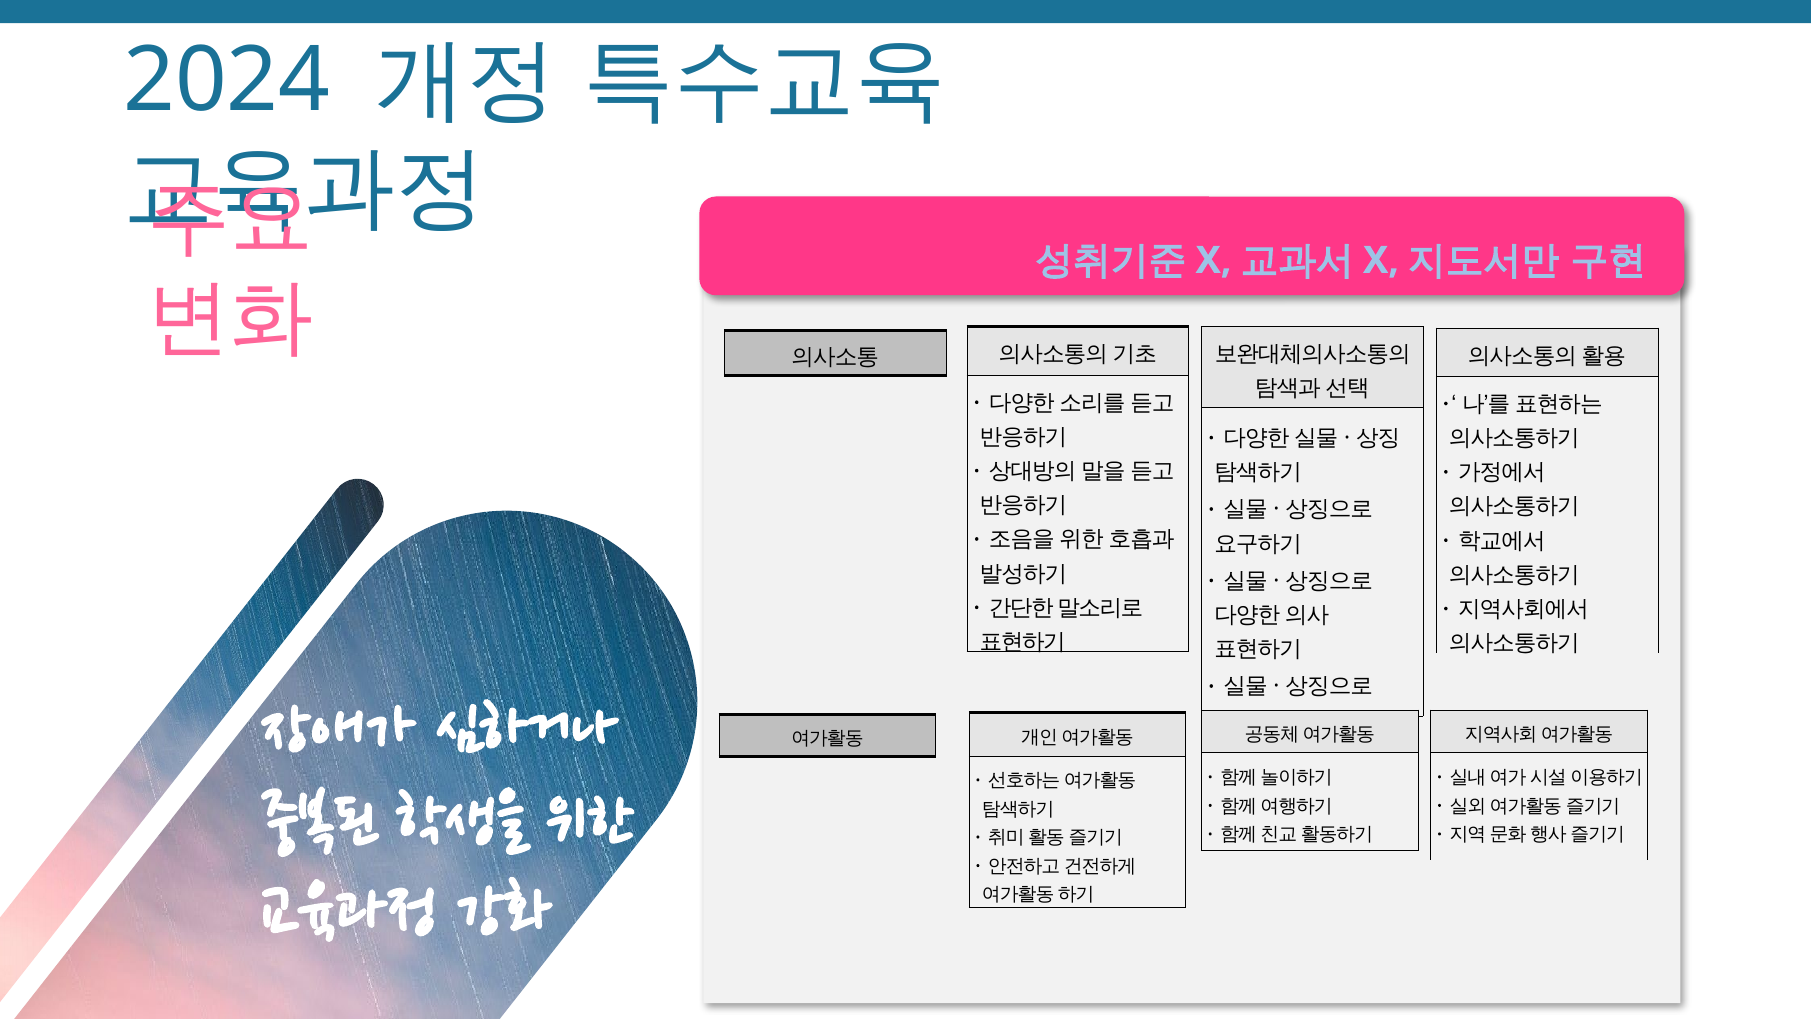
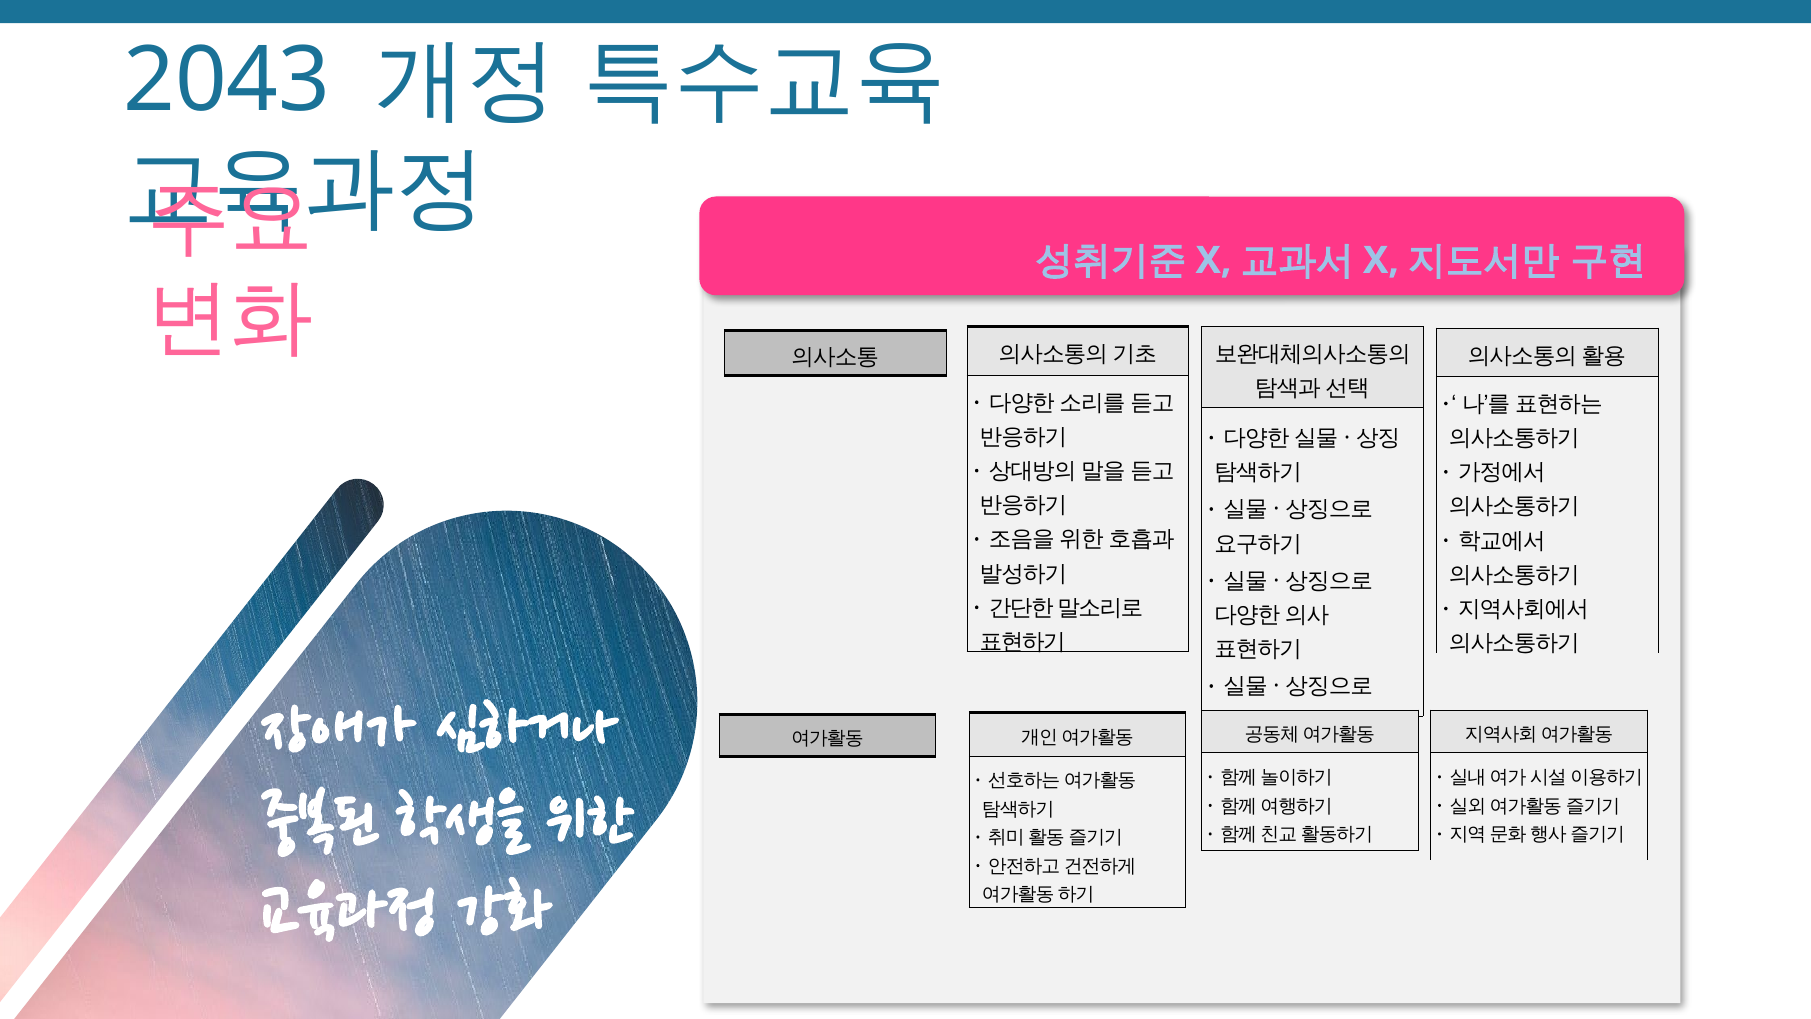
2024: 2024 -> 2043
